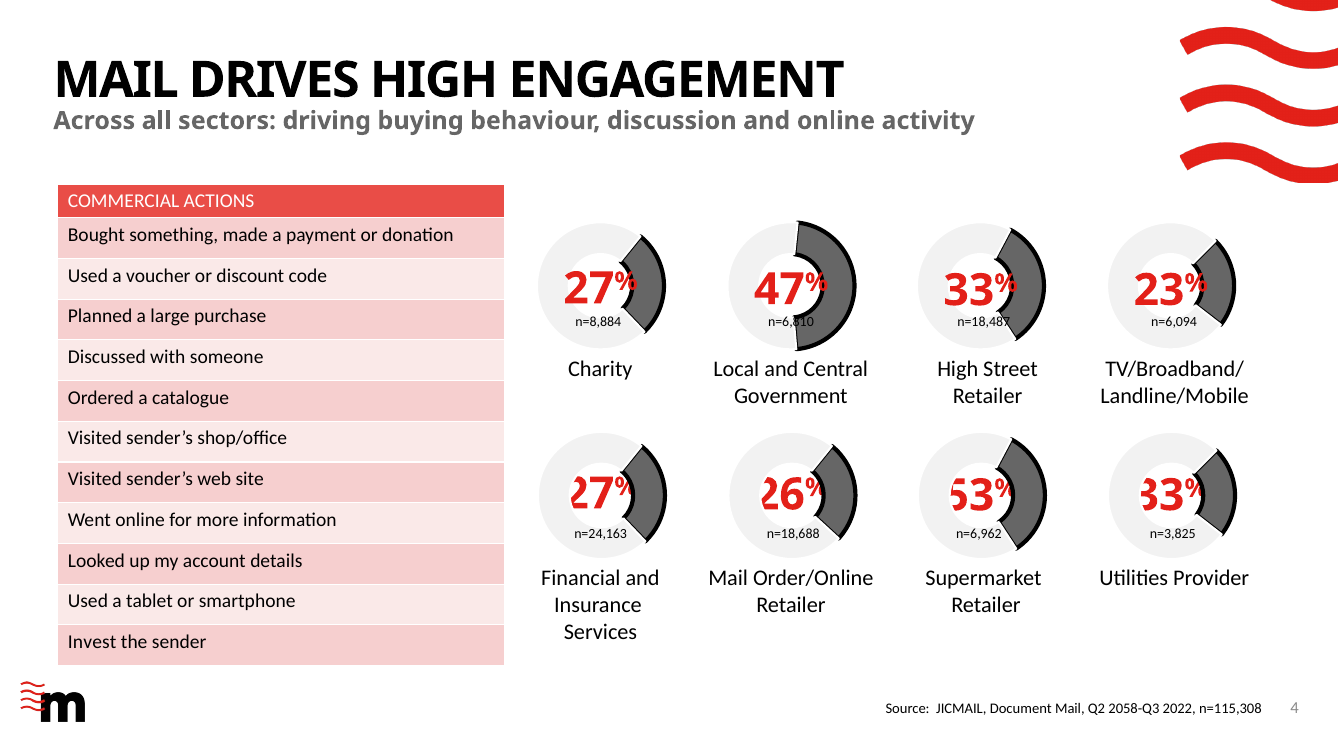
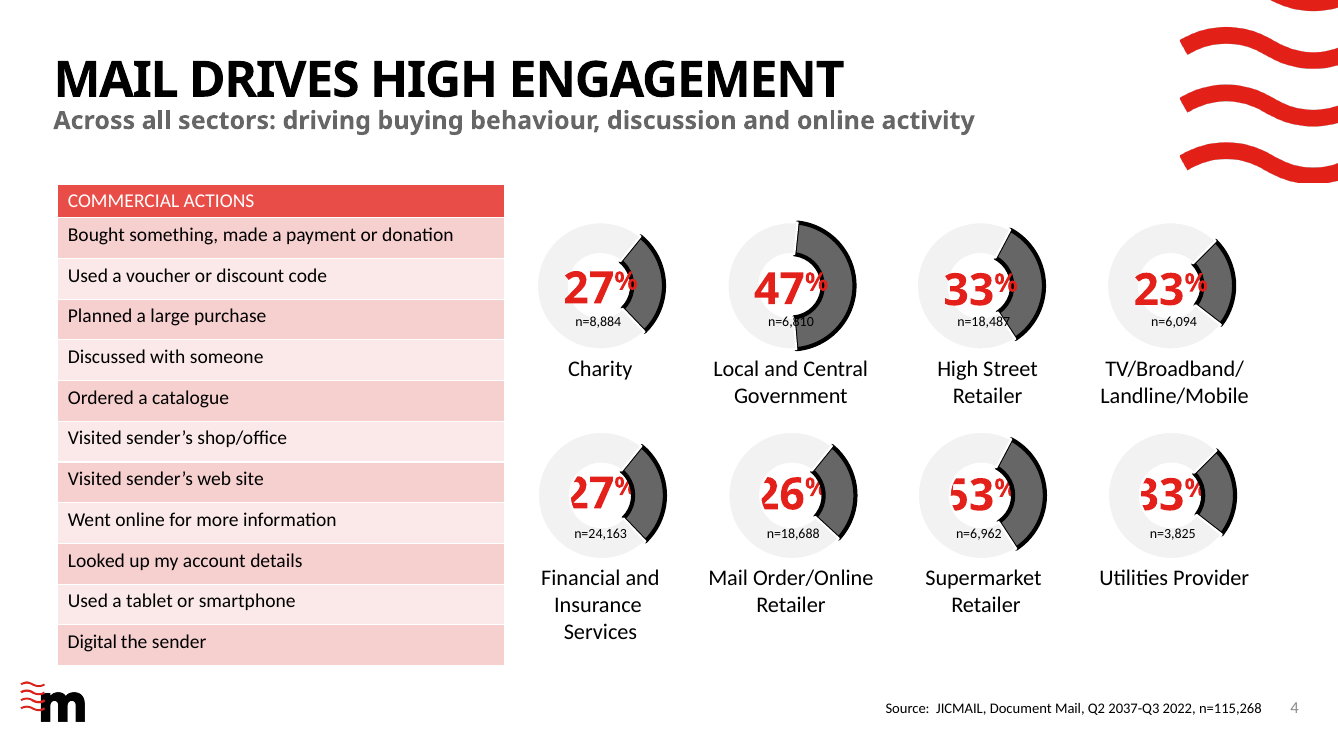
Invest: Invest -> Digital
2058-Q3: 2058-Q3 -> 2037-Q3
n=115,308: n=115,308 -> n=115,268
